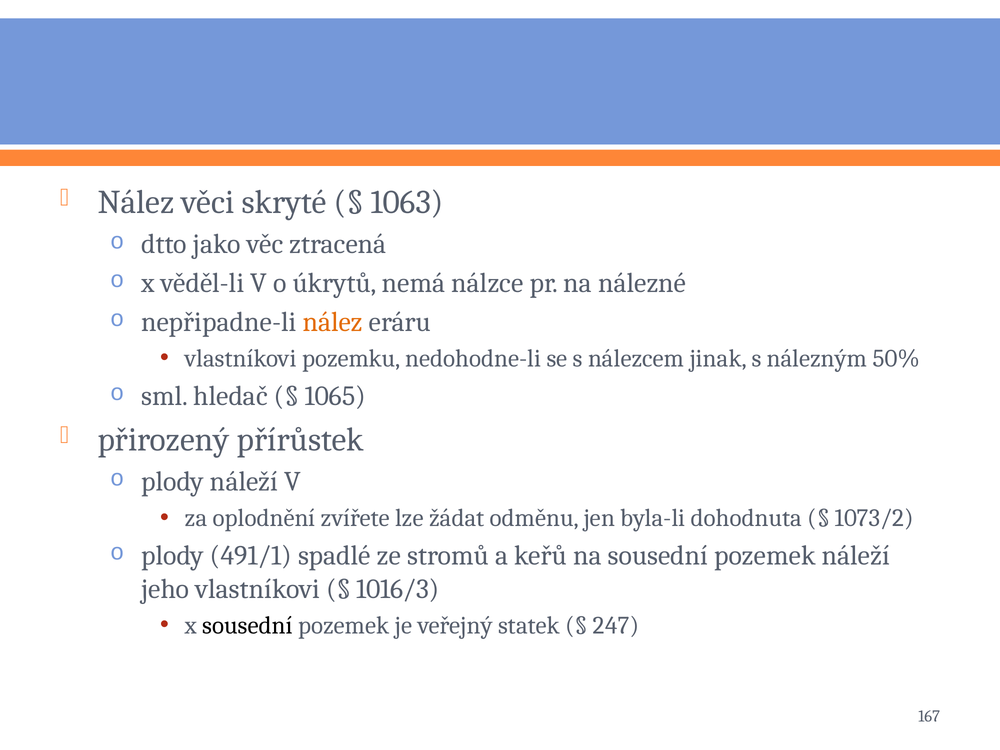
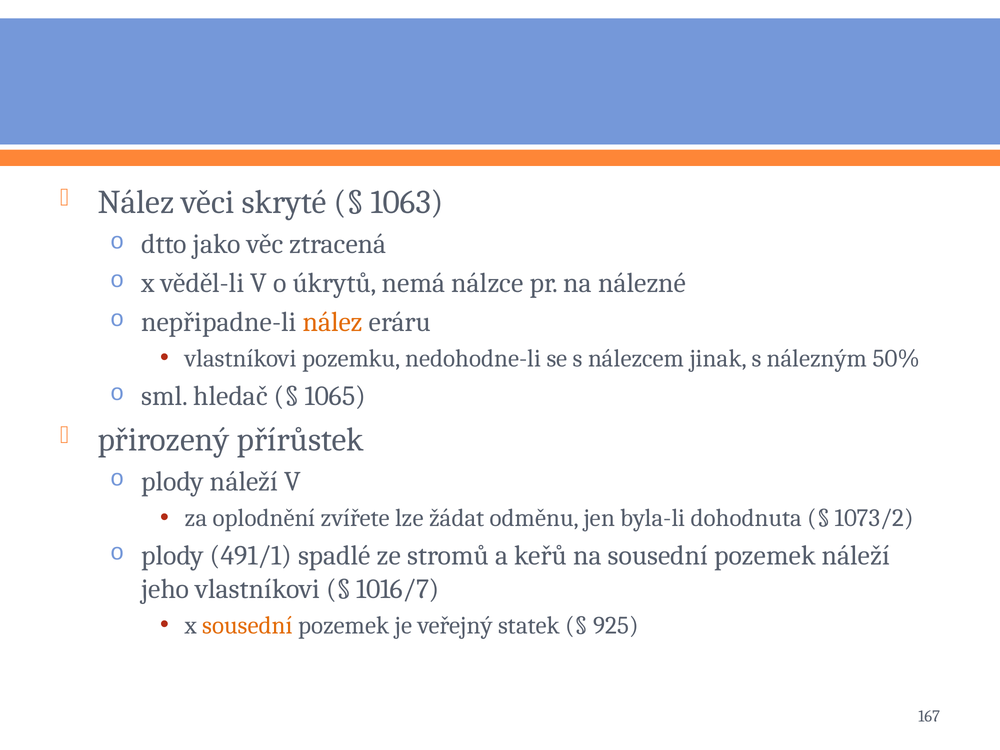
1016/3: 1016/3 -> 1016/7
sousední at (248, 625) colour: black -> orange
247: 247 -> 925
